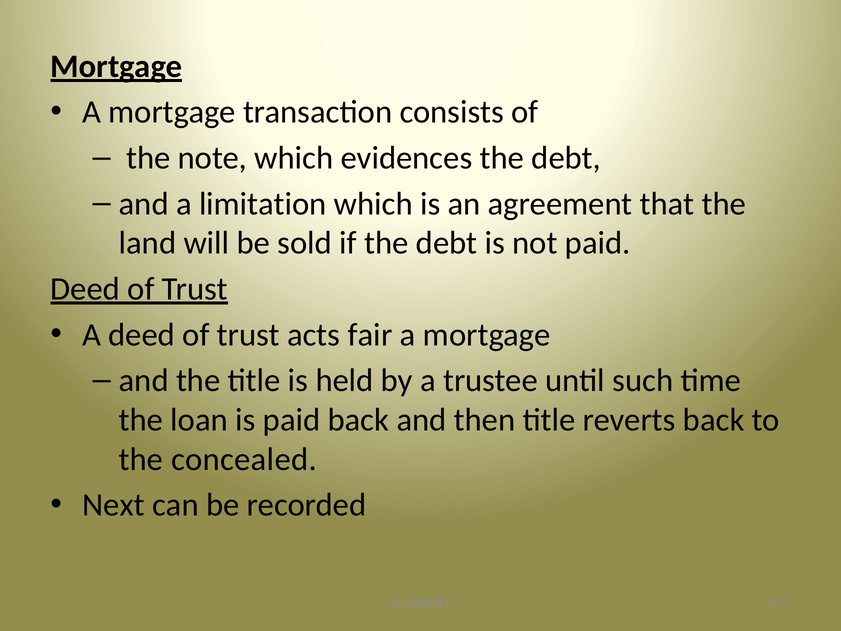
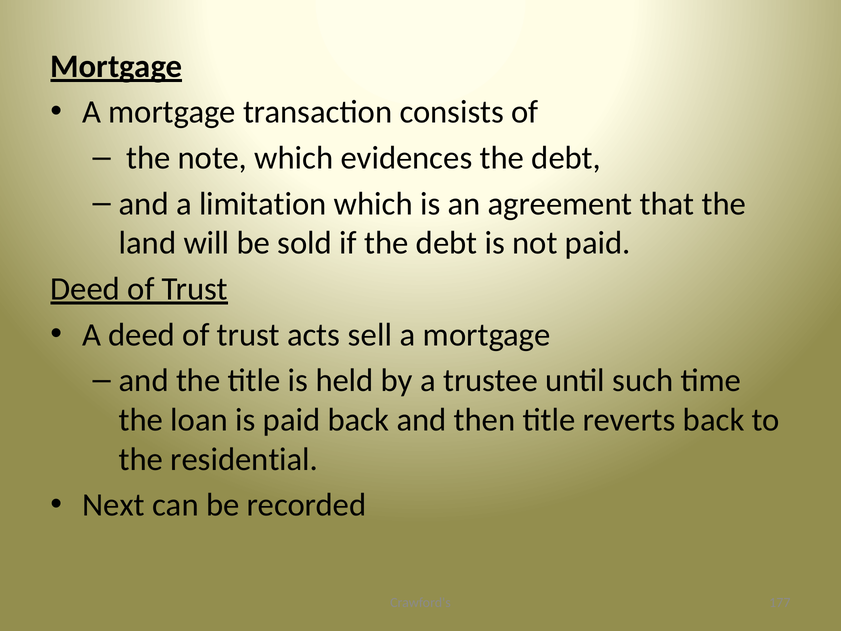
fair: fair -> sell
concealed: concealed -> residential
